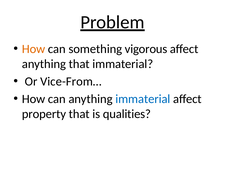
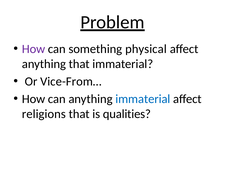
How at (34, 49) colour: orange -> purple
vigorous: vigorous -> physical
property: property -> religions
